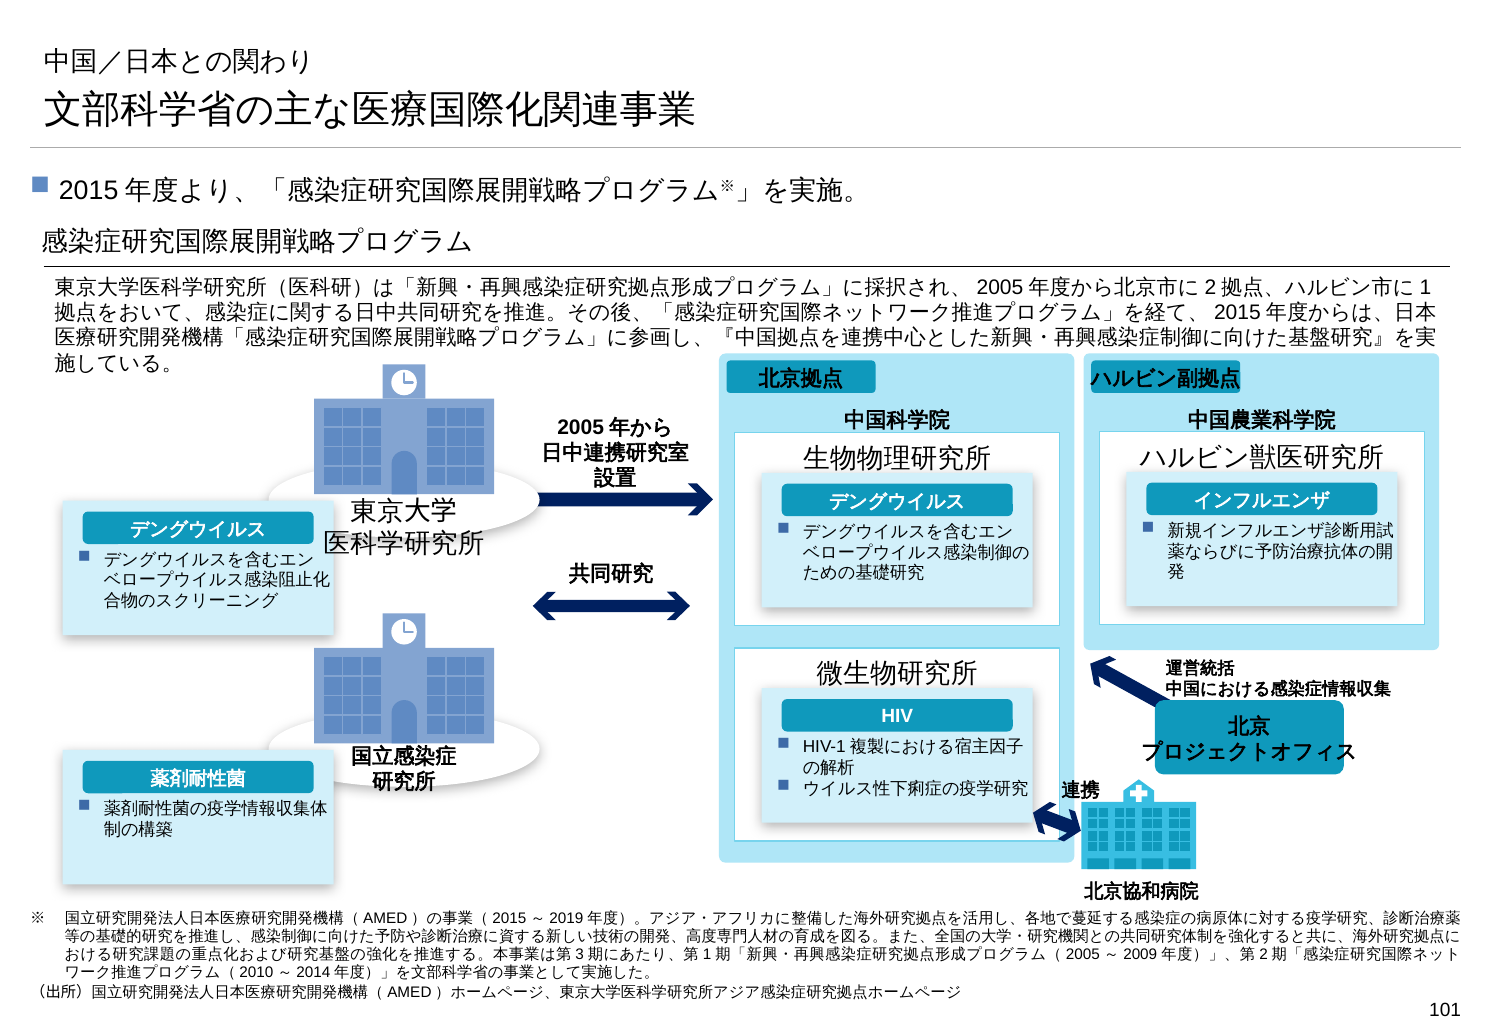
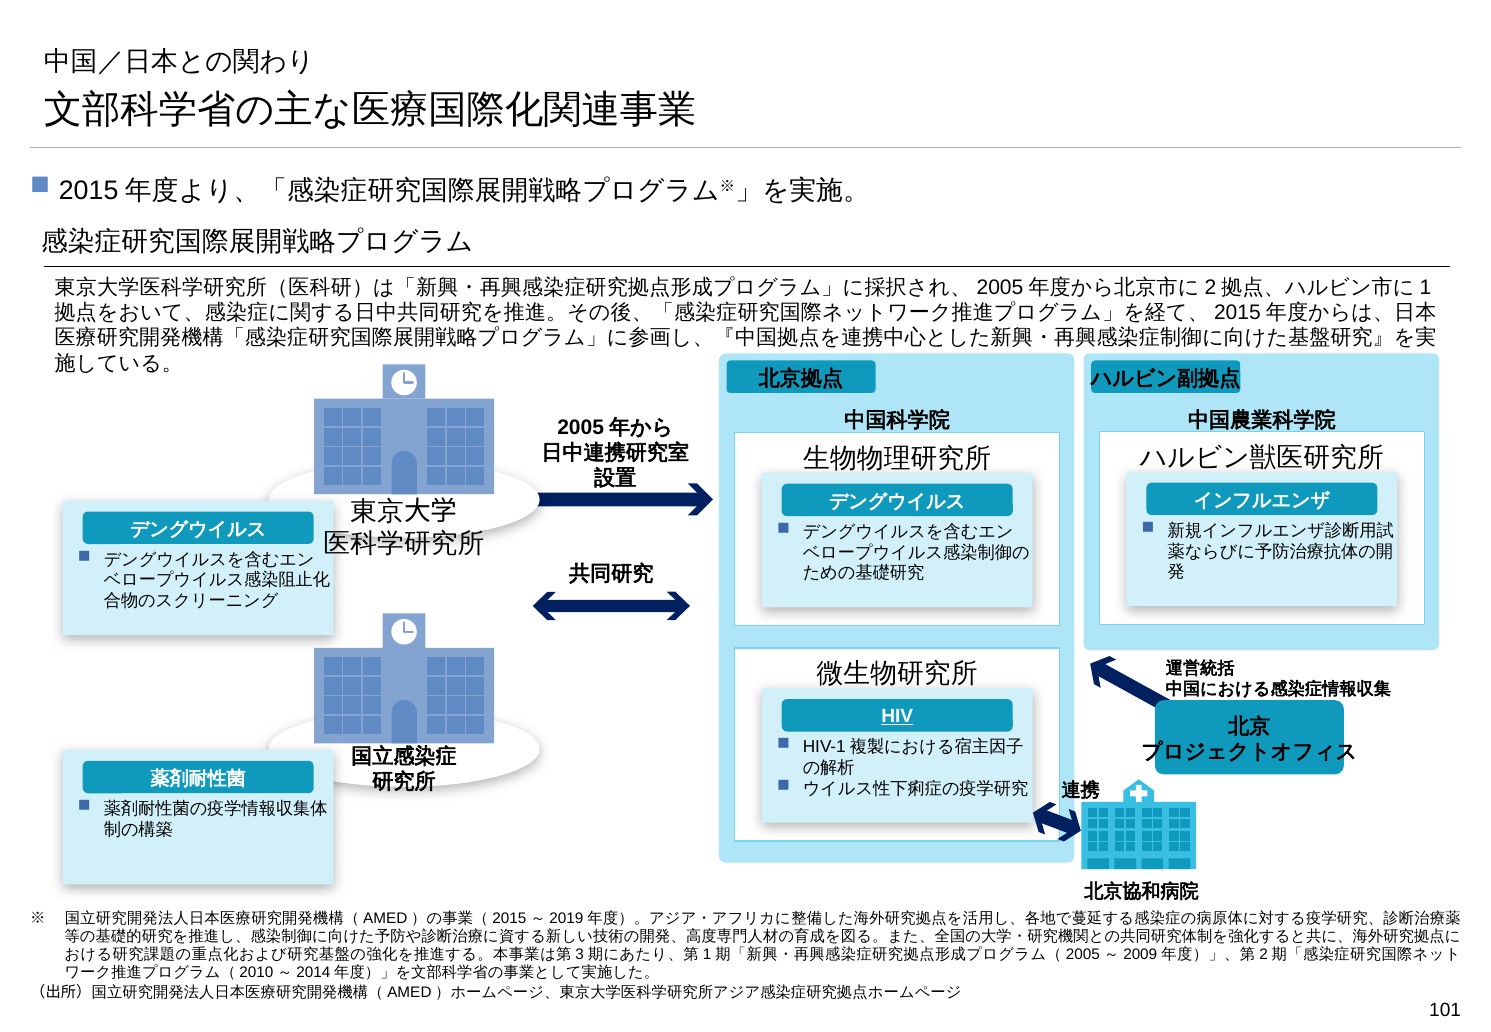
HIV underline: none -> present
